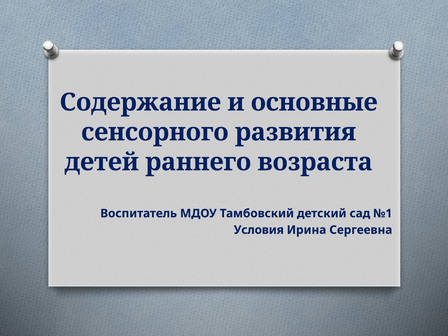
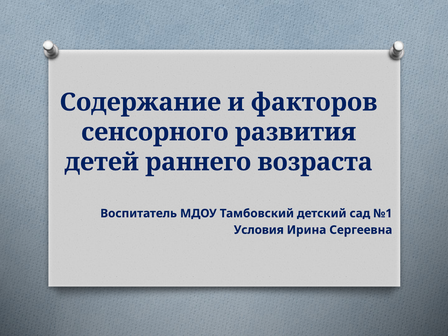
основные: основные -> факторов
